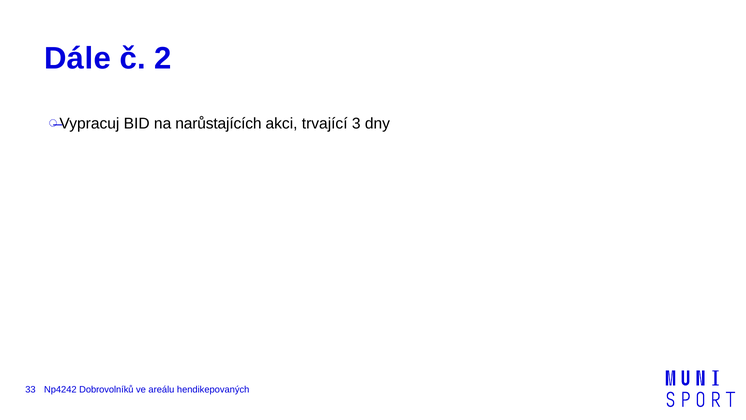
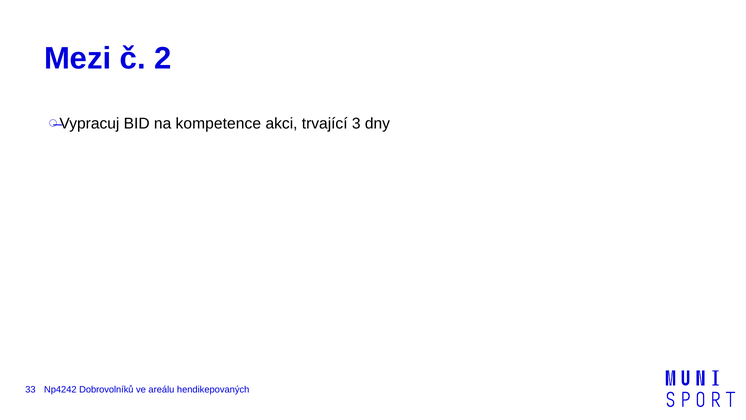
Dále: Dále -> Mezi
narůstajících: narůstajících -> kompetence
